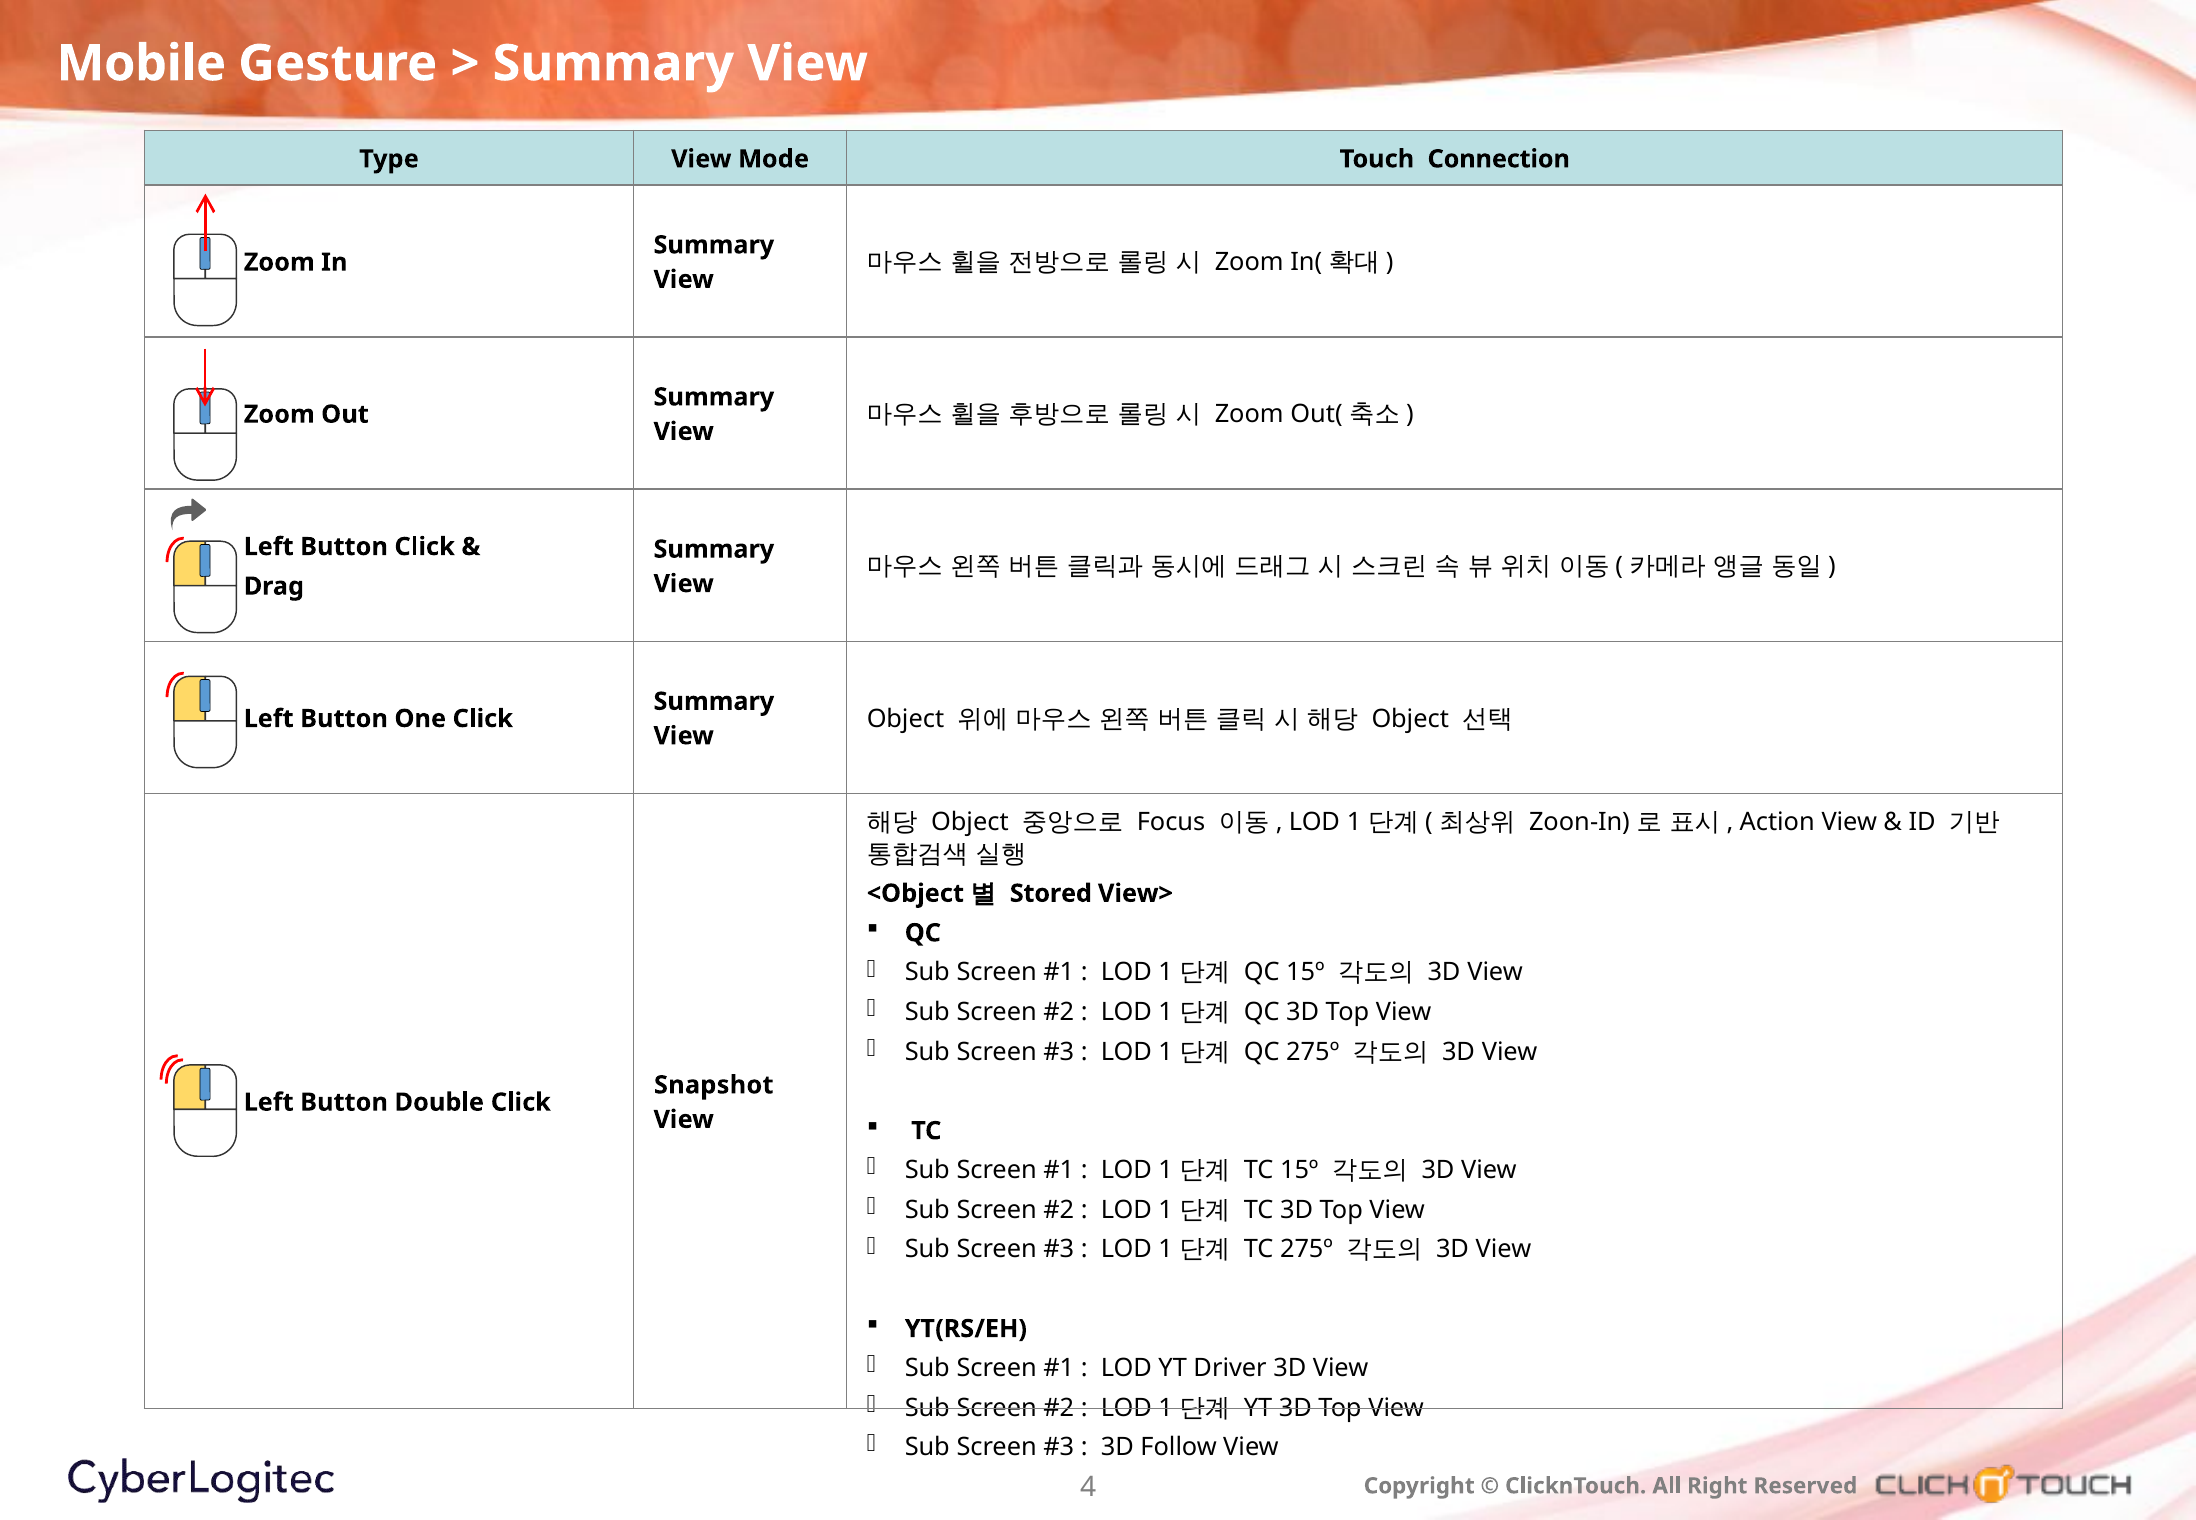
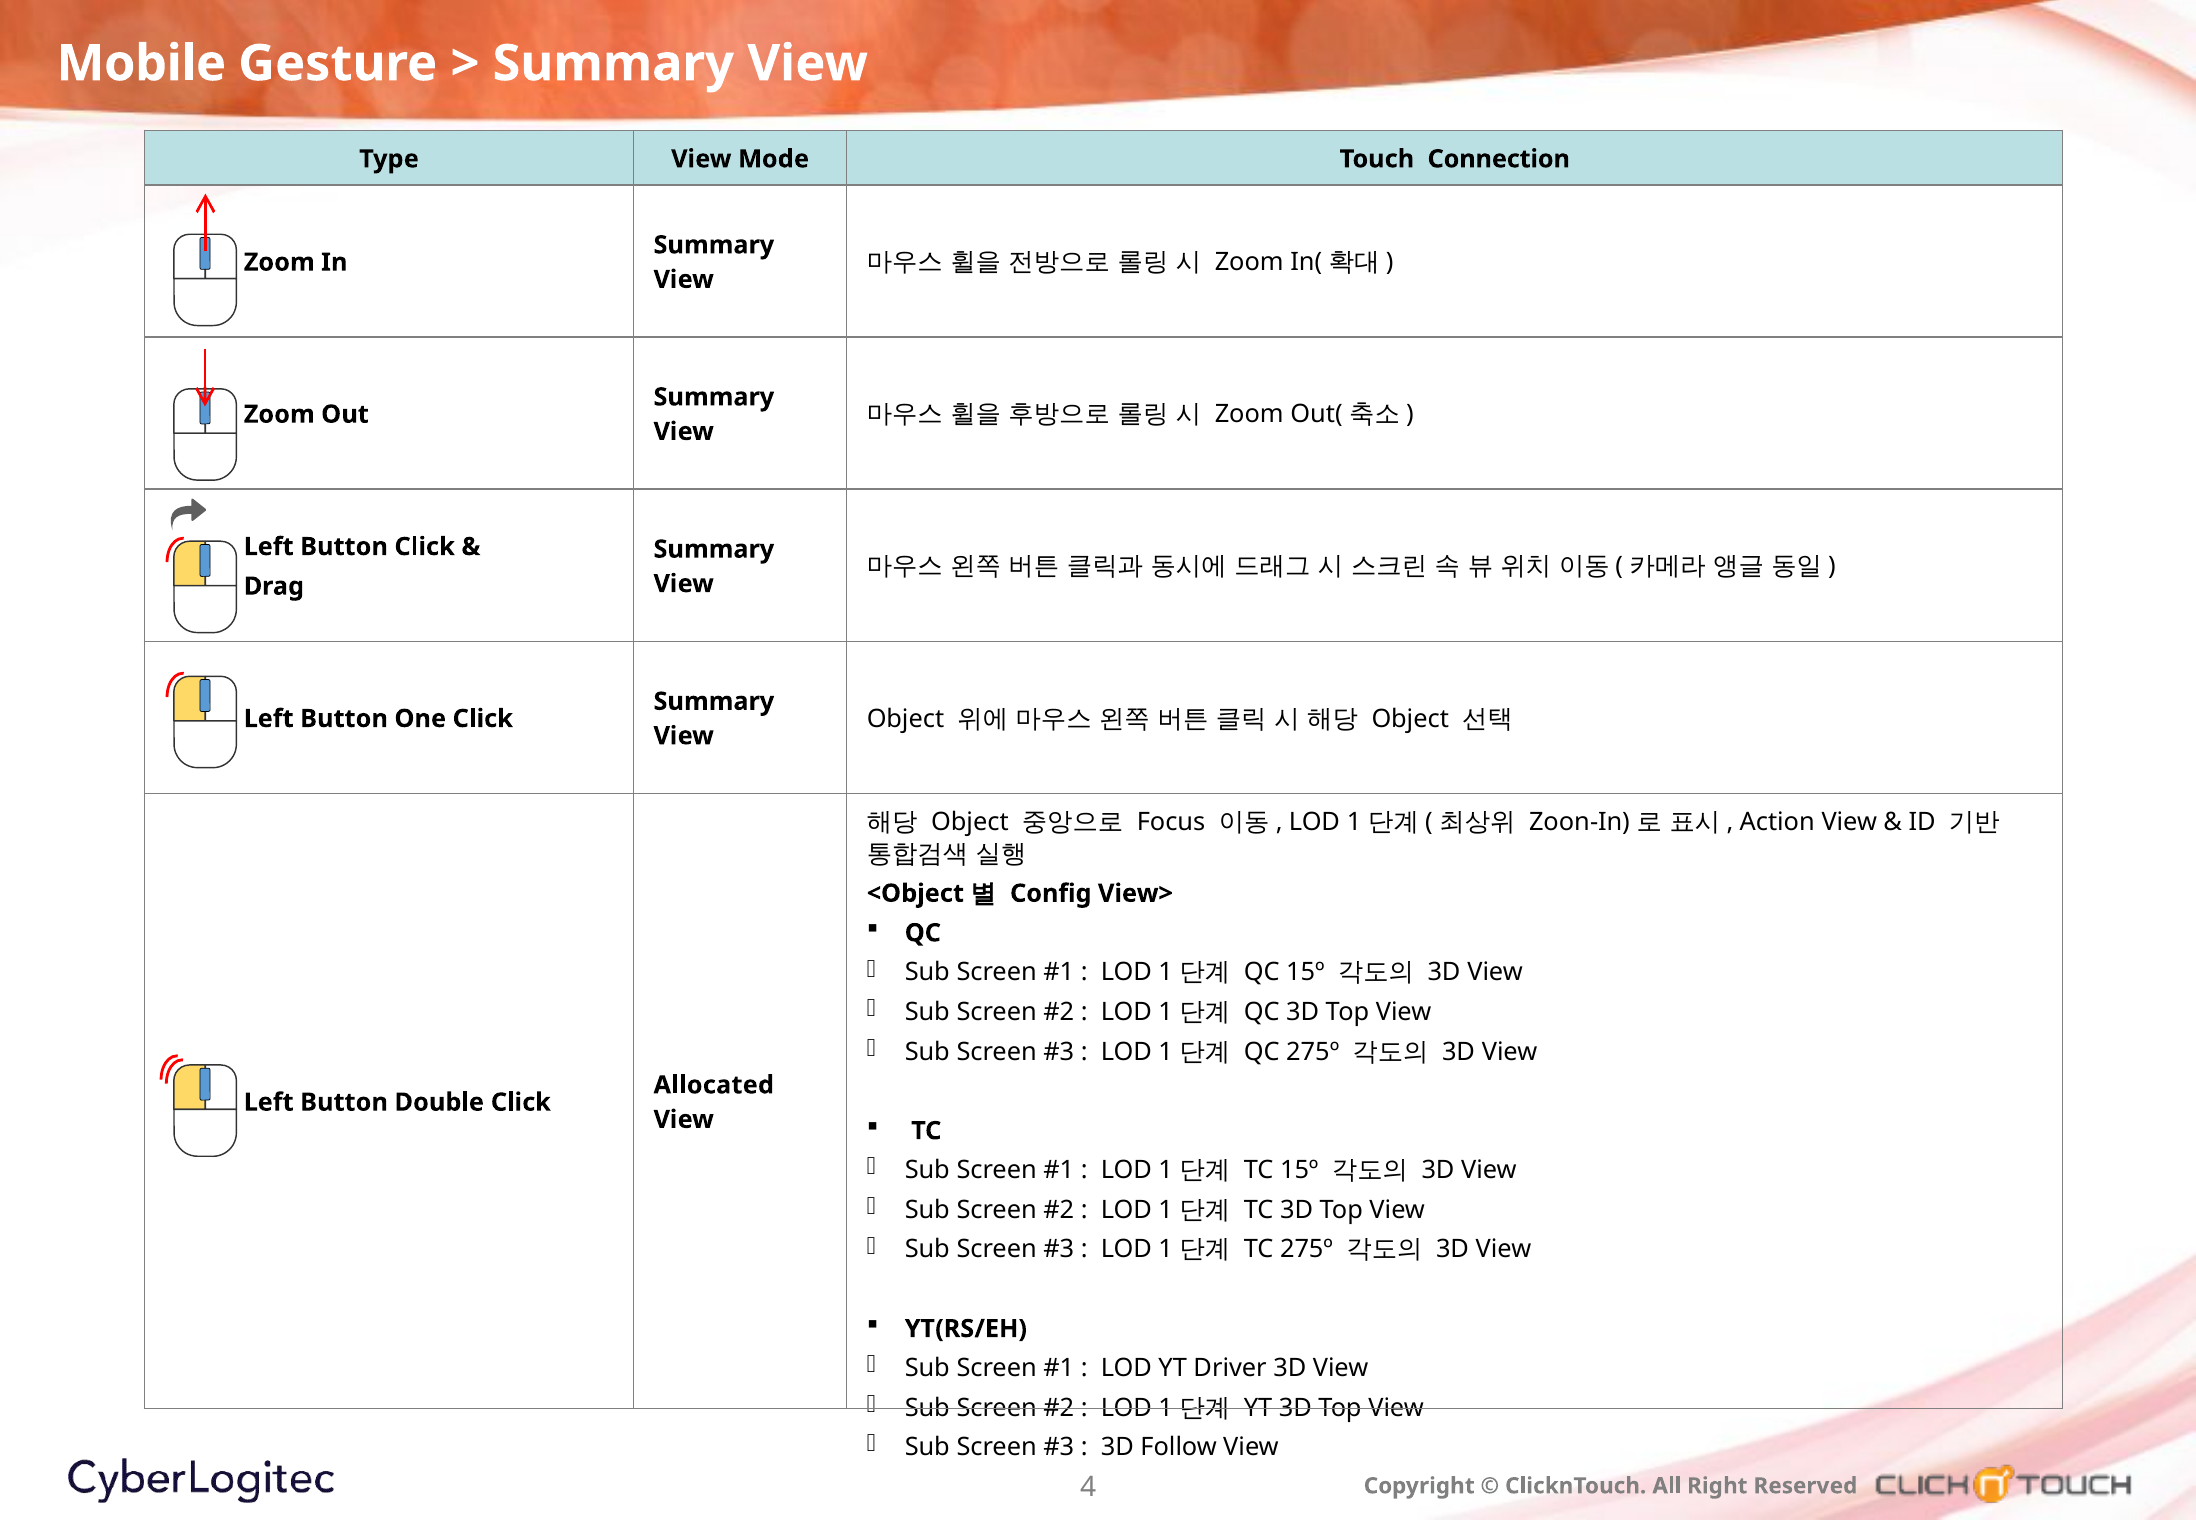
Stored: Stored -> Config
Snapshot: Snapshot -> Allocated
